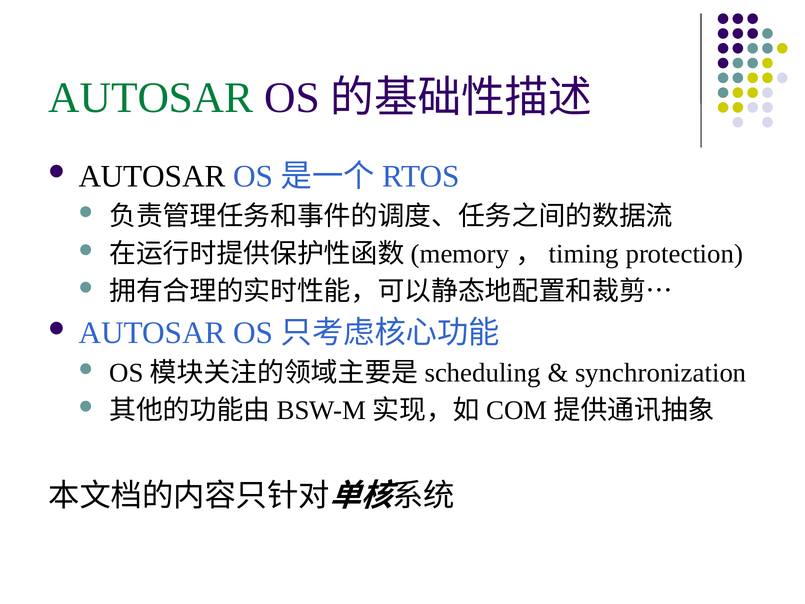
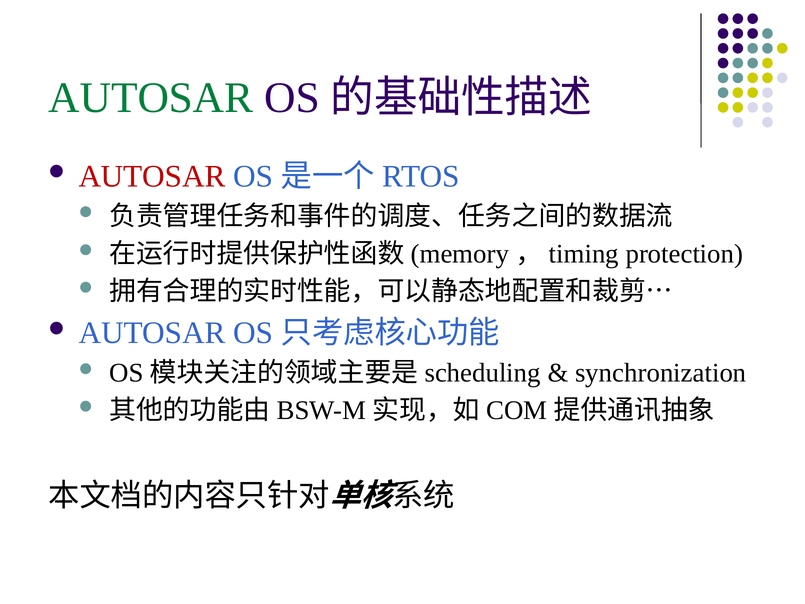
AUTOSAR at (152, 176) colour: black -> red
